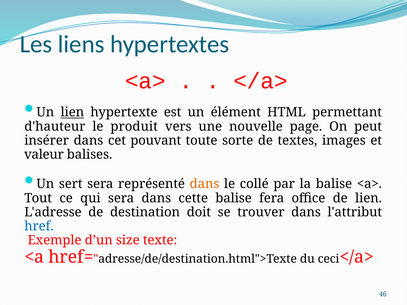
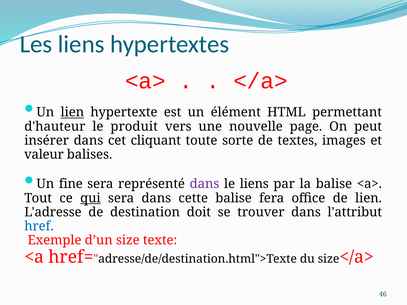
pouvant: pouvant -> cliquant
sert: sert -> fine
dans at (205, 184) colour: orange -> purple
le collé: collé -> liens
qui underline: none -> present
du ceci: ceci -> size
